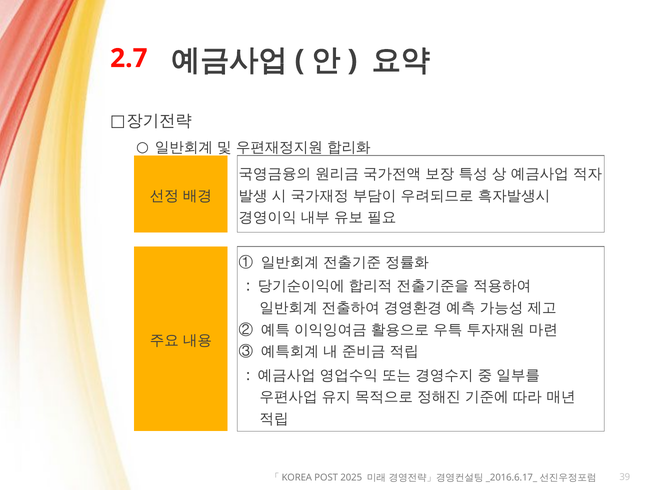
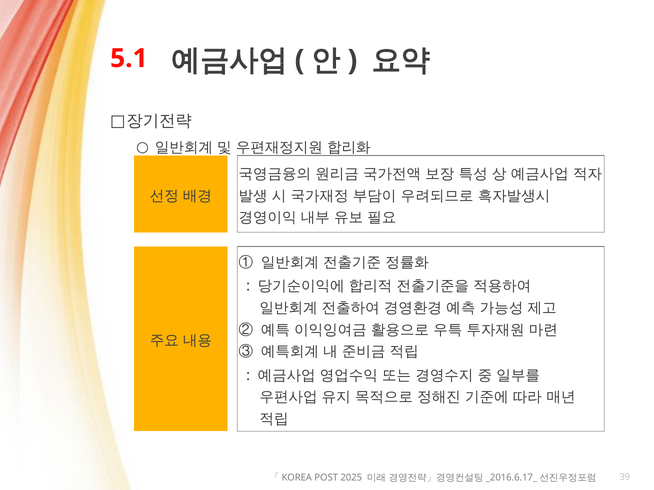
2.7: 2.7 -> 5.1
